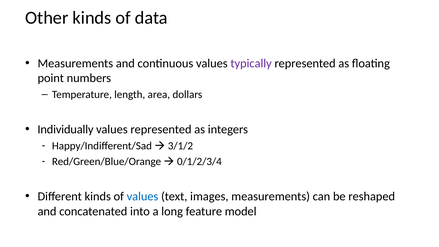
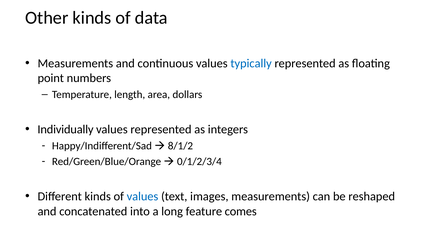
typically colour: purple -> blue
3/1/2: 3/1/2 -> 8/1/2
model: model -> comes
